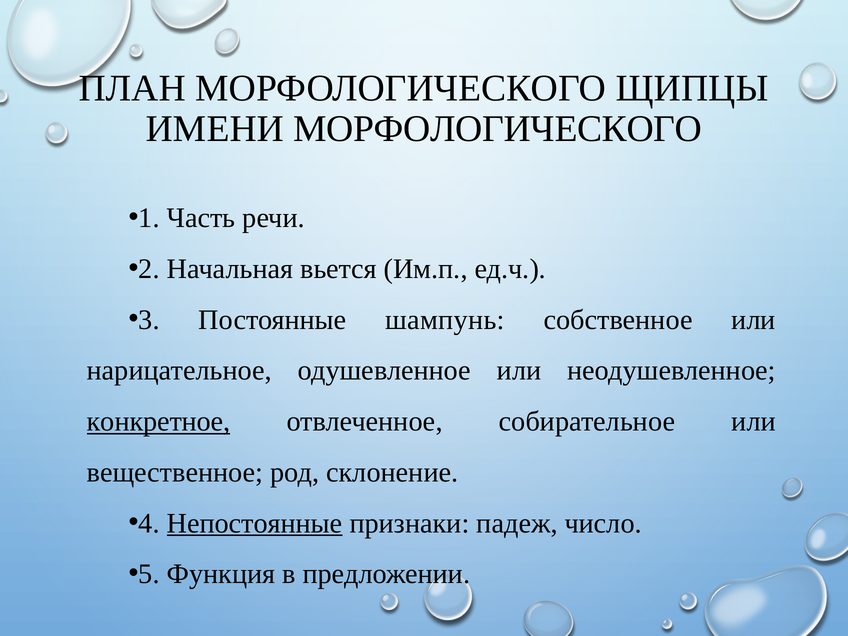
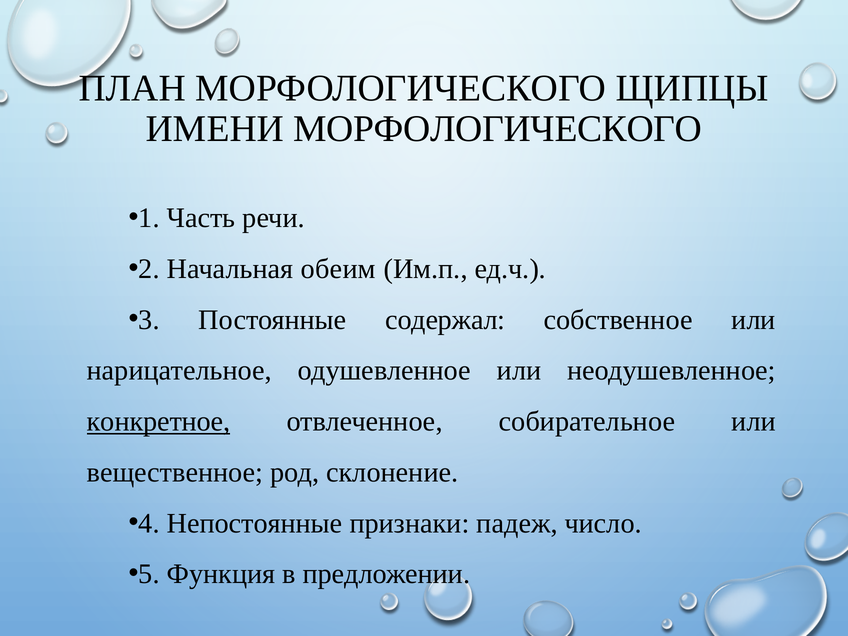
вьется: вьется -> обеим
шампунь: шампунь -> содержал
Непостоянные underline: present -> none
